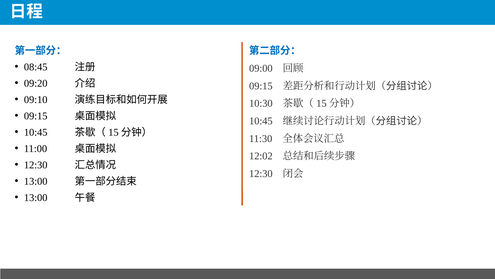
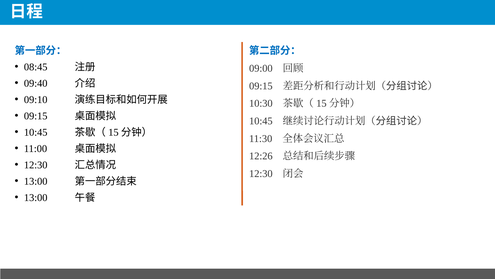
09:20: 09:20 -> 09:40
12:02: 12:02 -> 12:26
